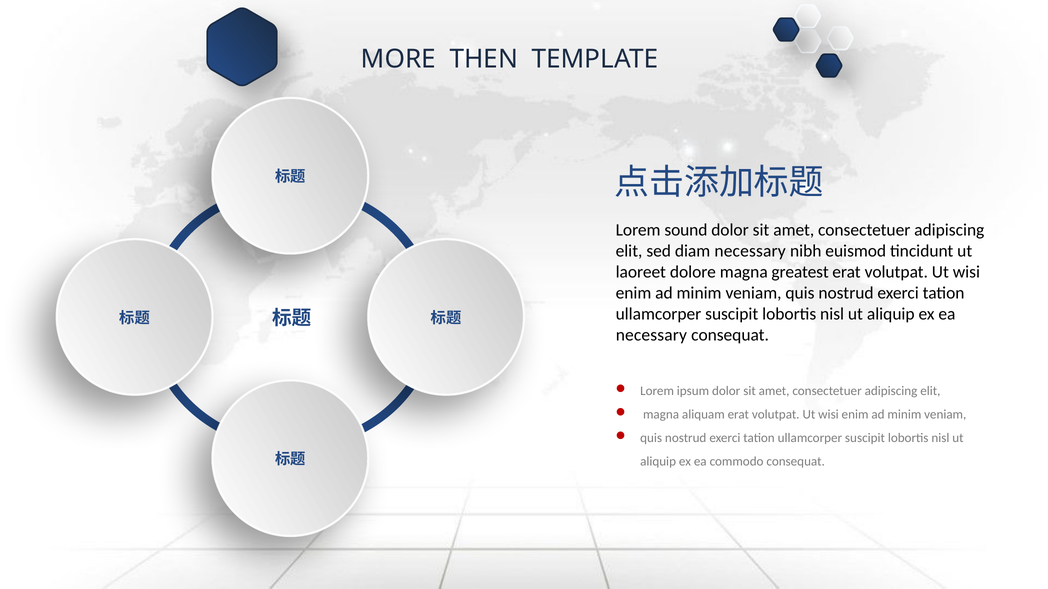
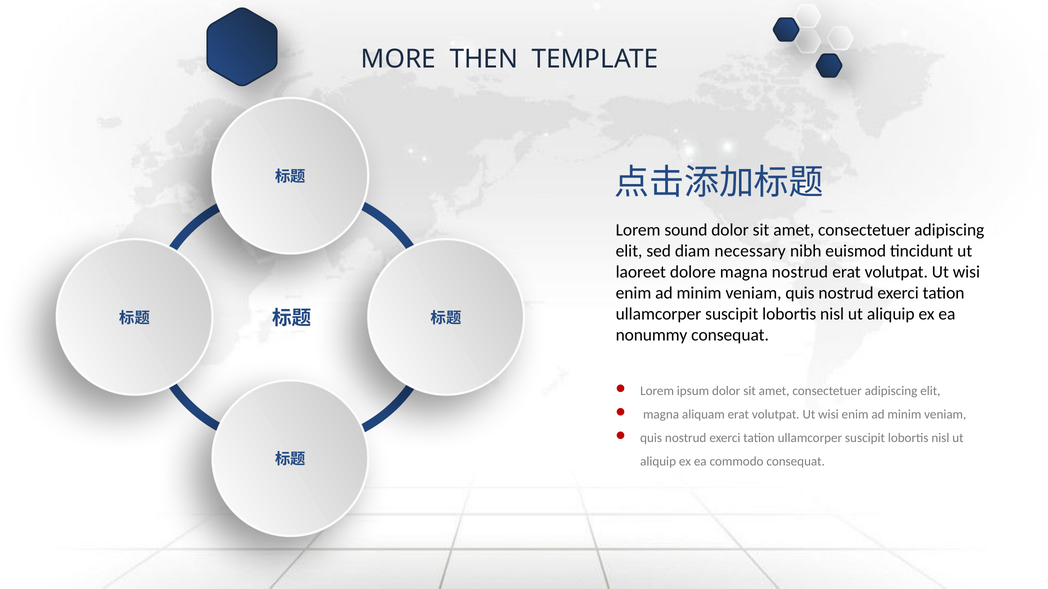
magna greatest: greatest -> nostrud
necessary at (651, 335): necessary -> nonummy
